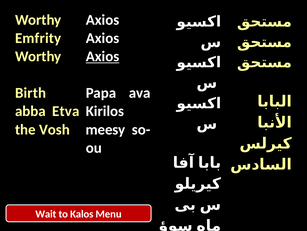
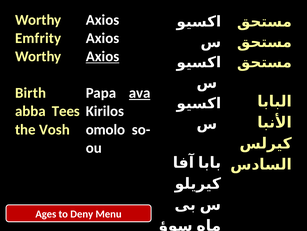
ava underline: none -> present
Etva: Etva -> Tees
meesy: meesy -> omolo
Wait: Wait -> Ages
Kalos: Kalos -> Deny
